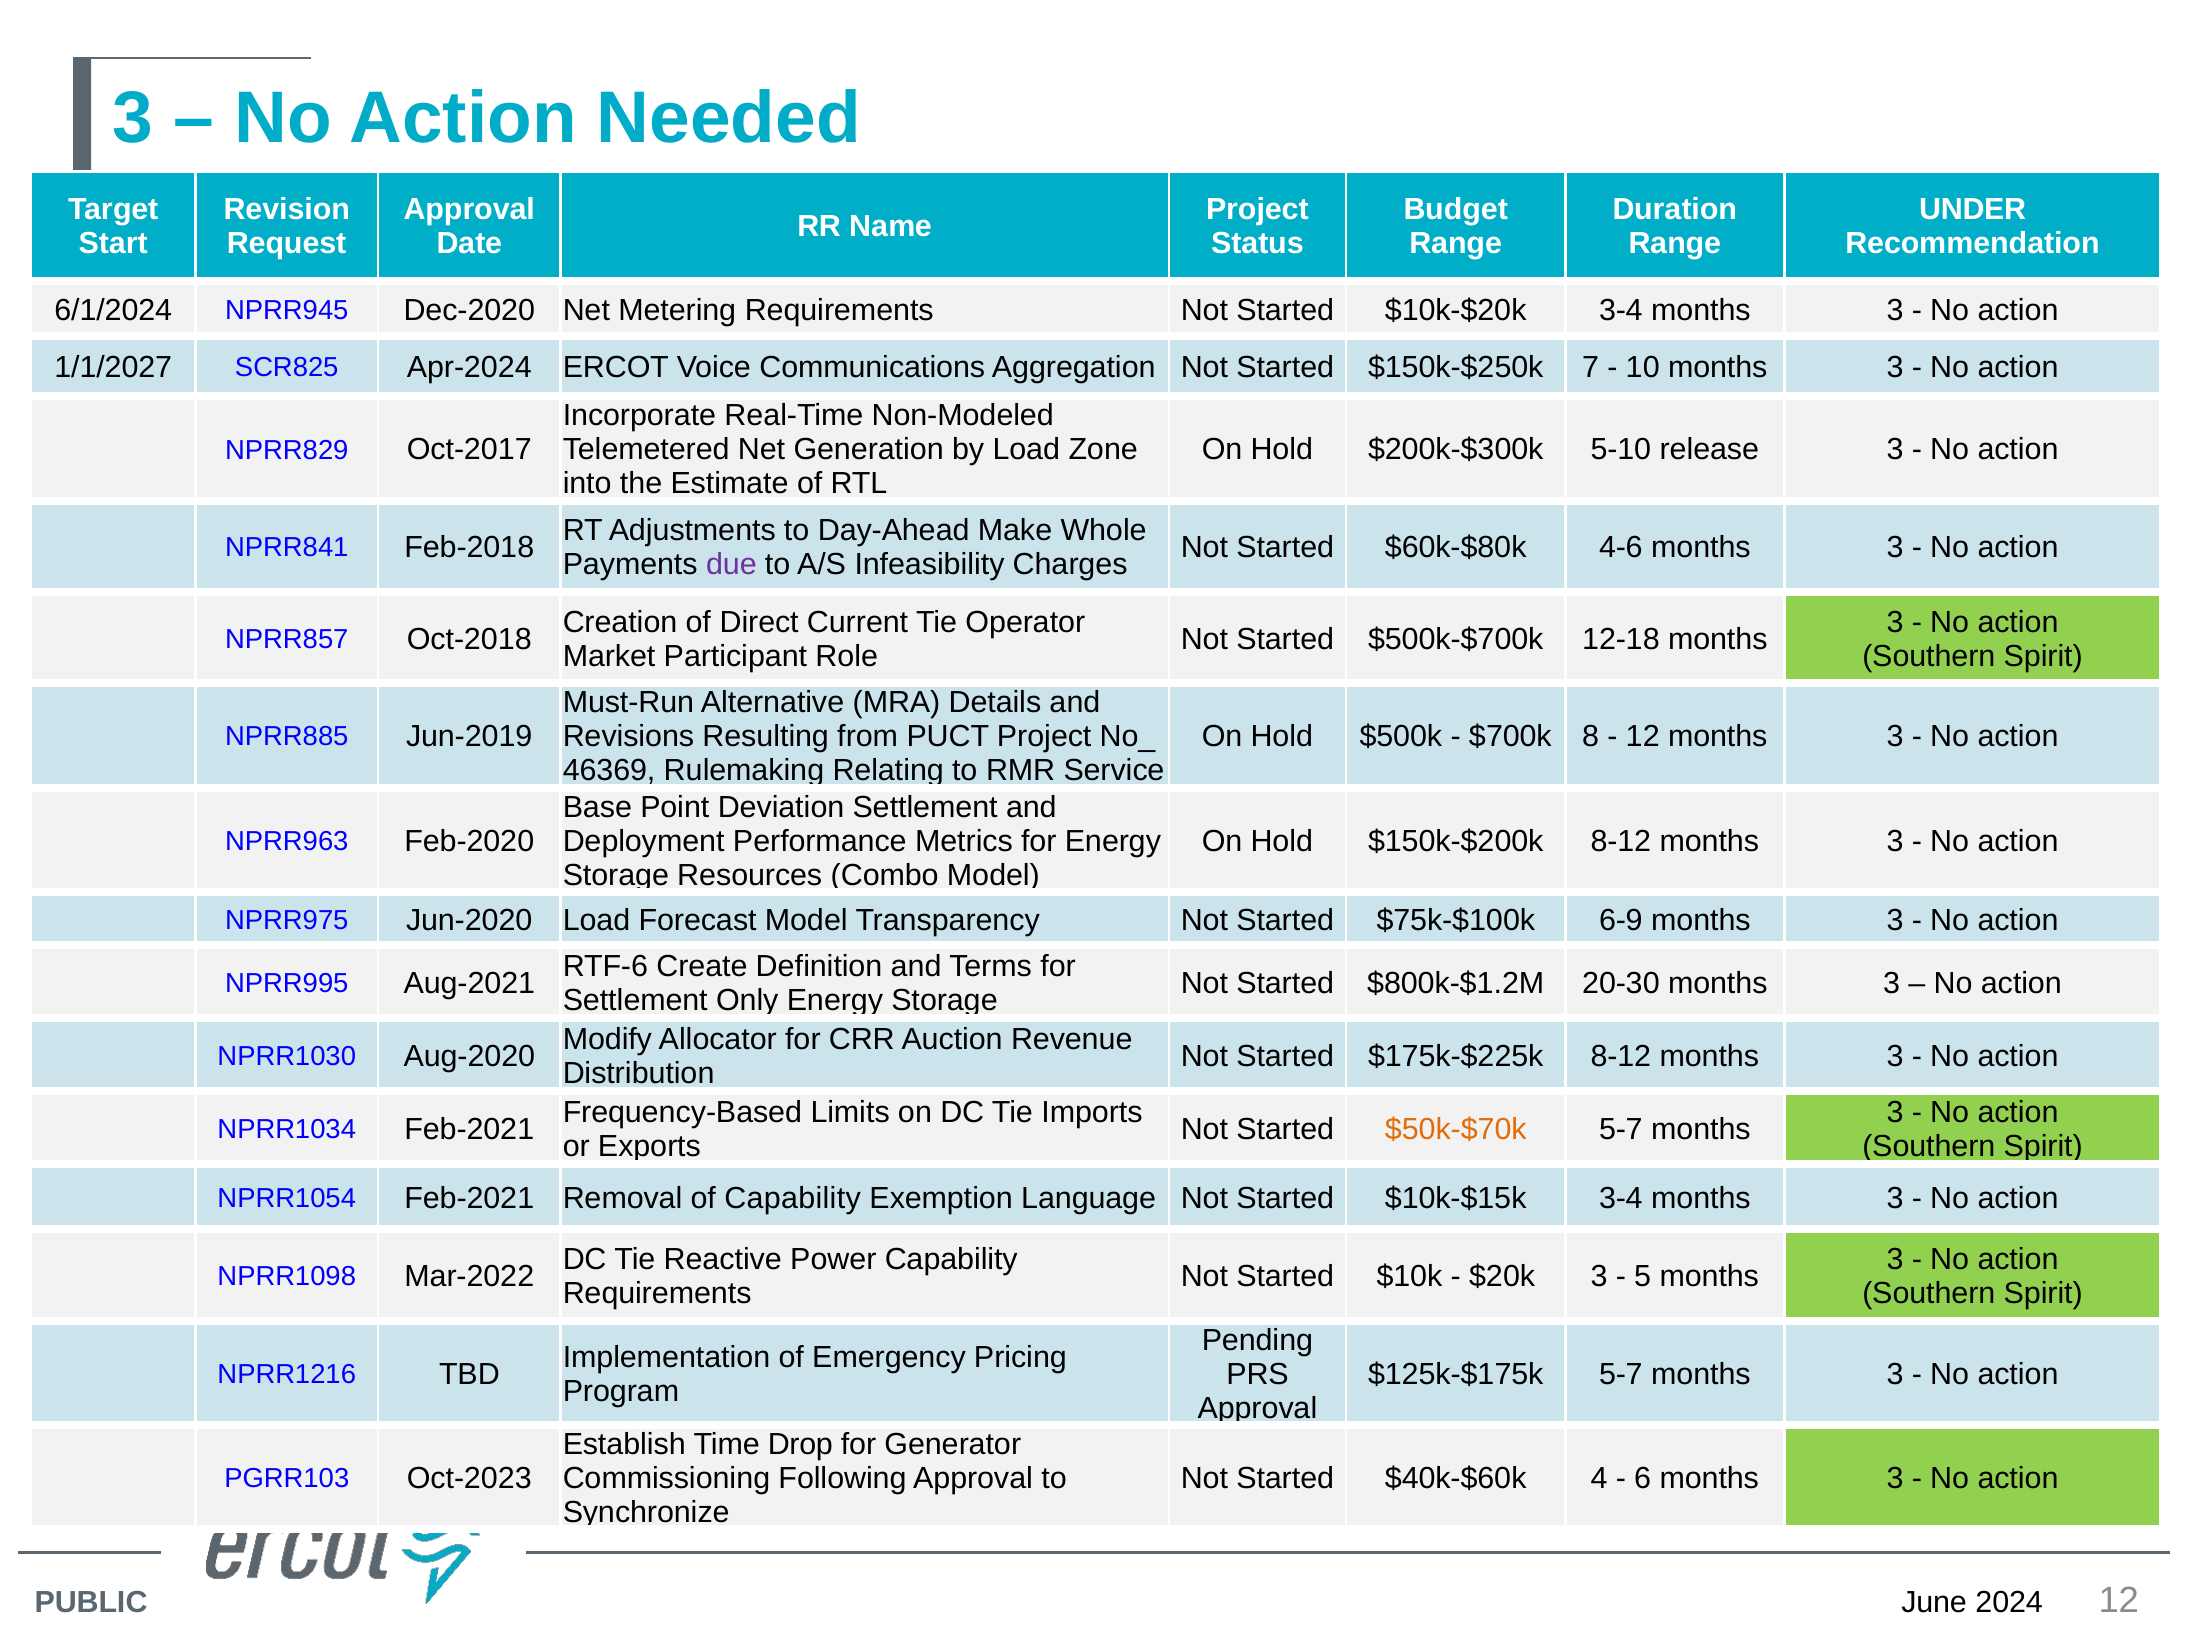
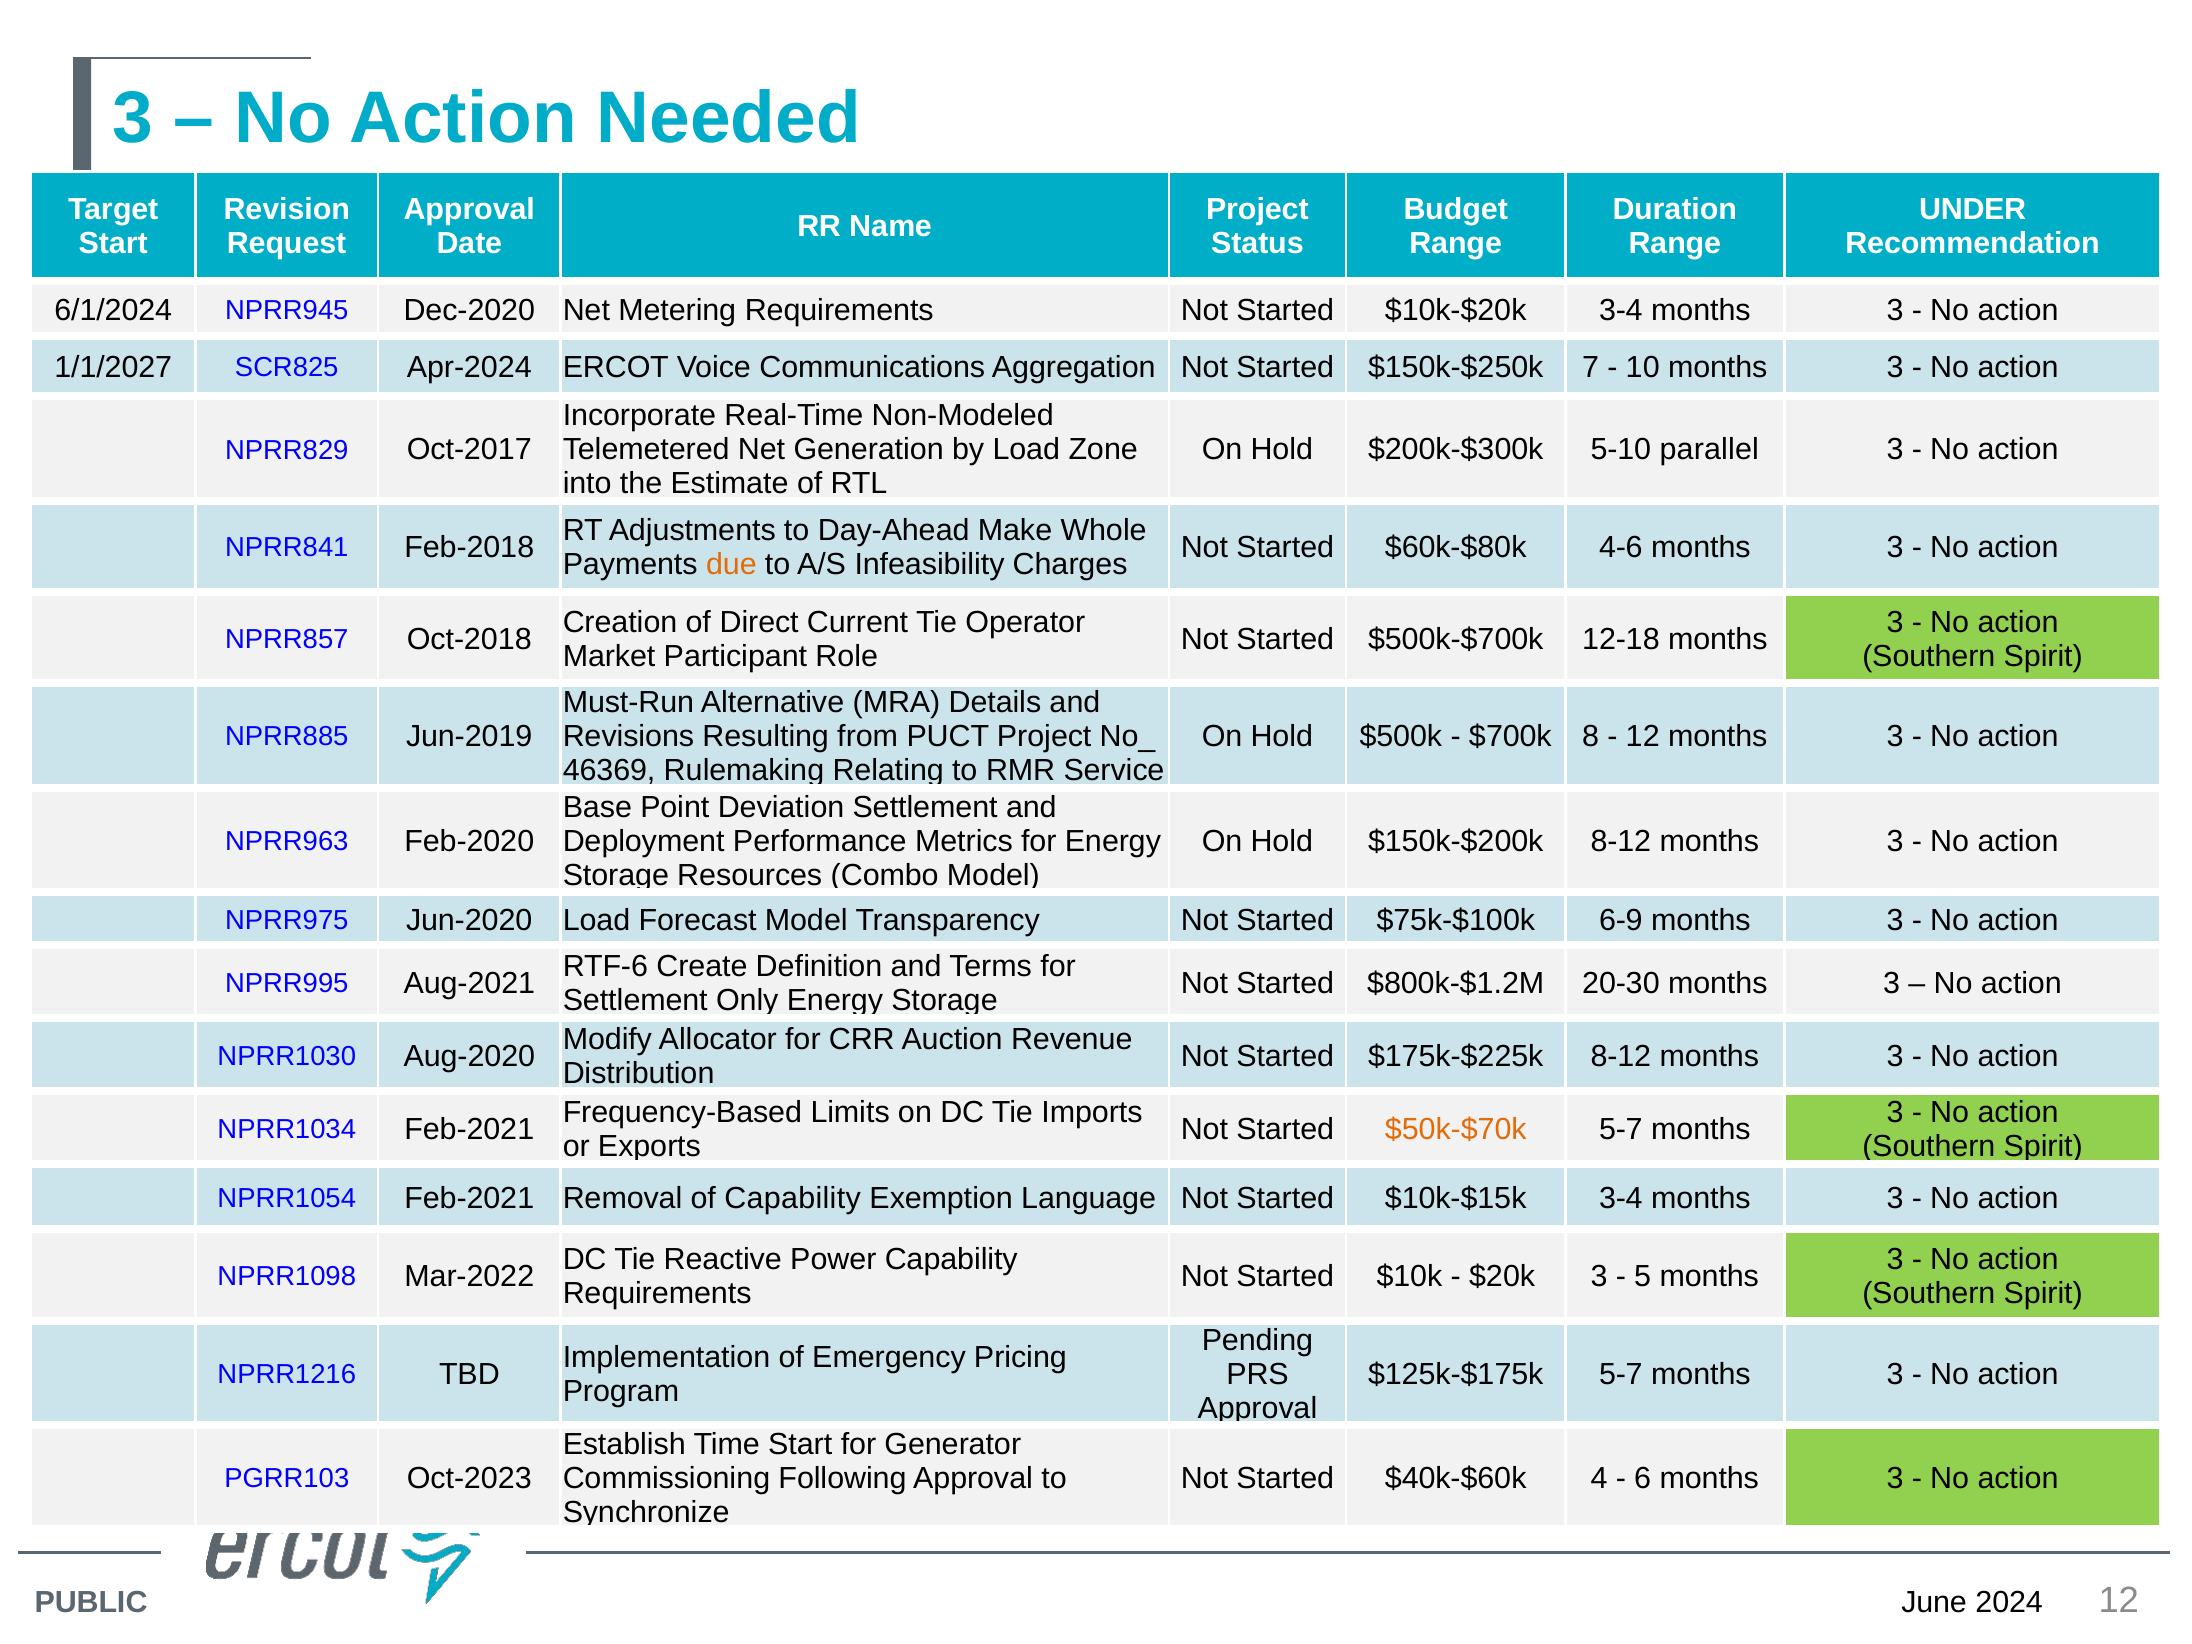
release: release -> parallel
due colour: purple -> orange
Time Drop: Drop -> Start
